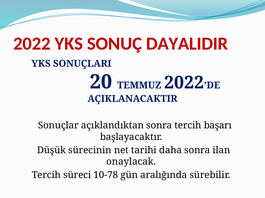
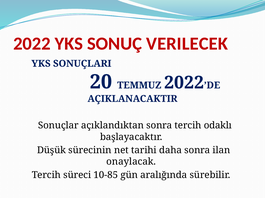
DAYALIDIR: DAYALIDIR -> VERILECEK
başarı: başarı -> odaklı
10-78: 10-78 -> 10-85
